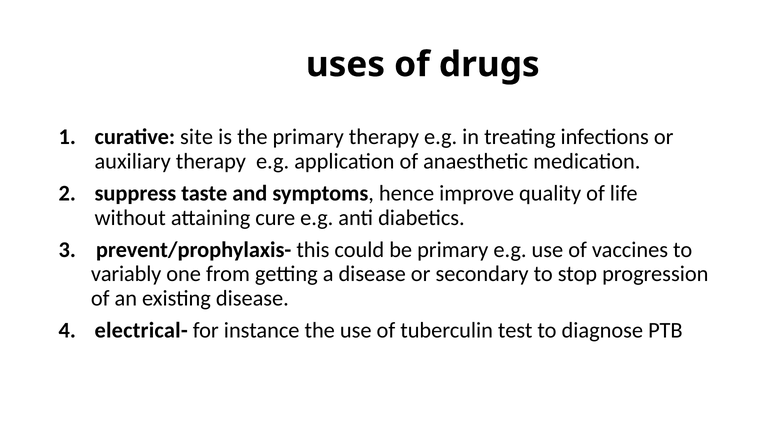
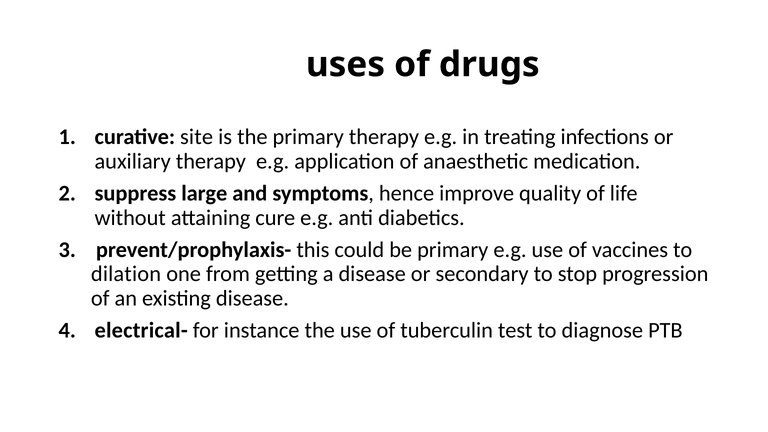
taste: taste -> large
variably: variably -> dilation
